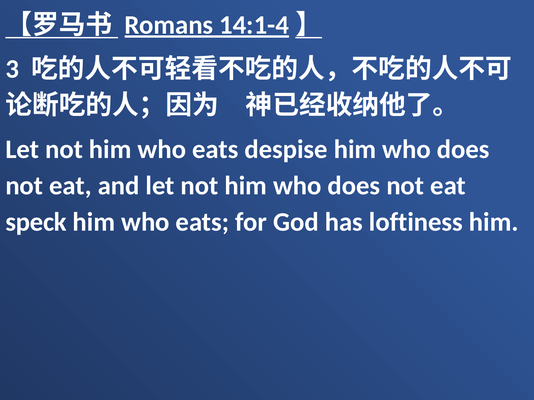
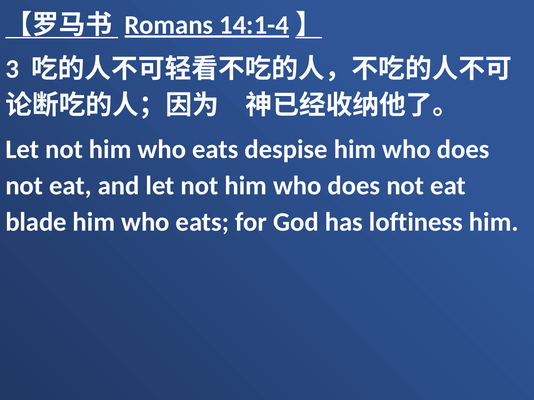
speck: speck -> blade
